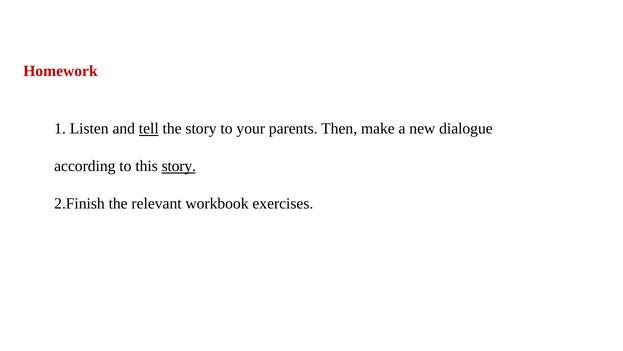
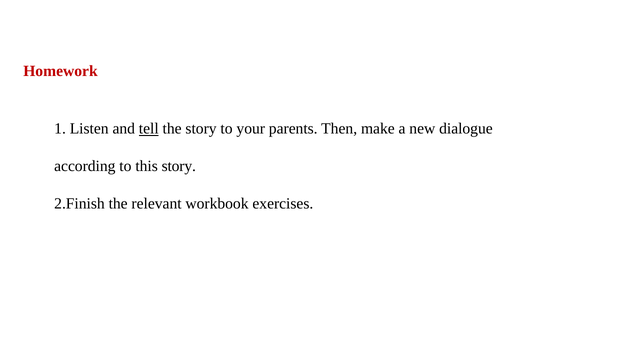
story at (179, 166) underline: present -> none
